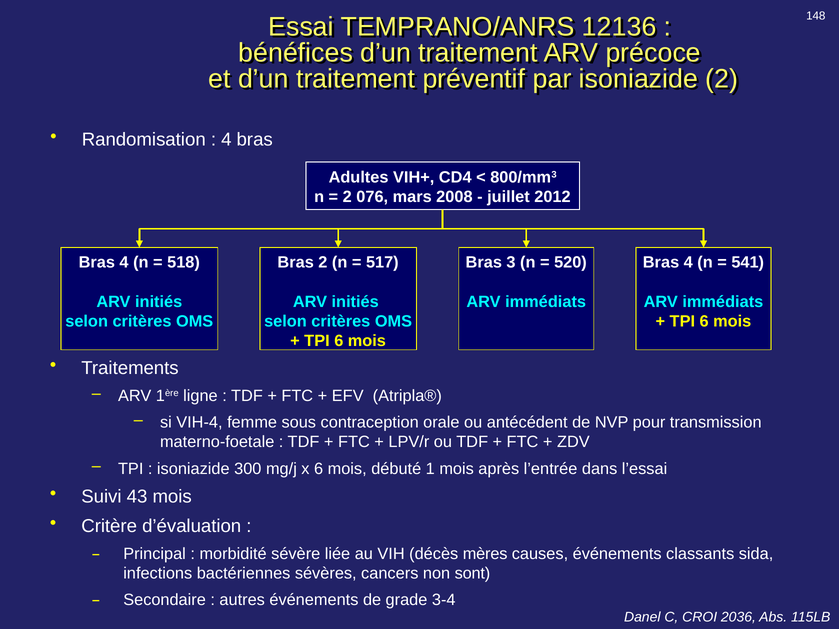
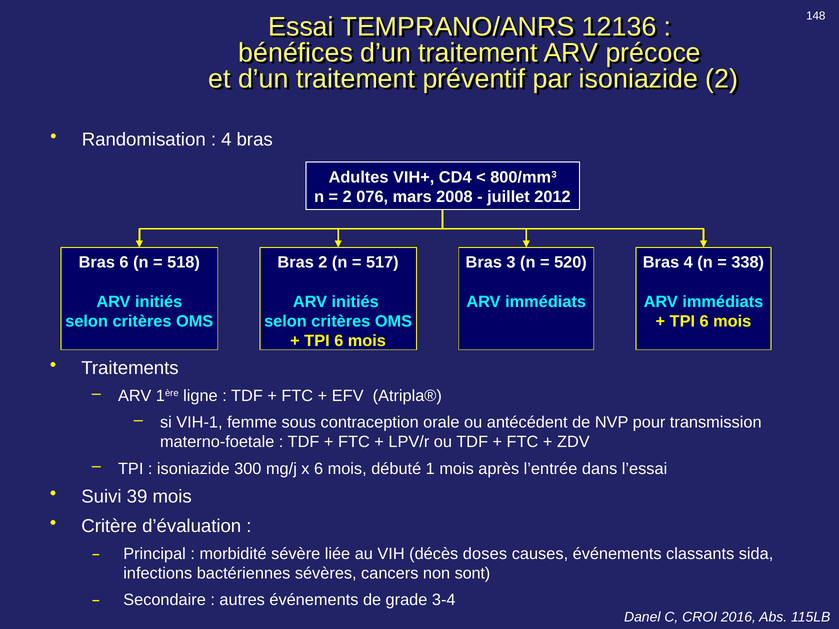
4 at (124, 263): 4 -> 6
541: 541 -> 338
VIH-4: VIH-4 -> VIH-1
43: 43 -> 39
mères: mères -> doses
2036: 2036 -> 2016
